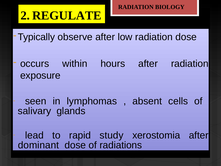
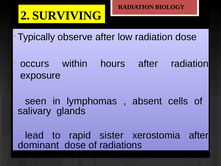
REGULATE: REGULATE -> SURVIVING
study: study -> sister
